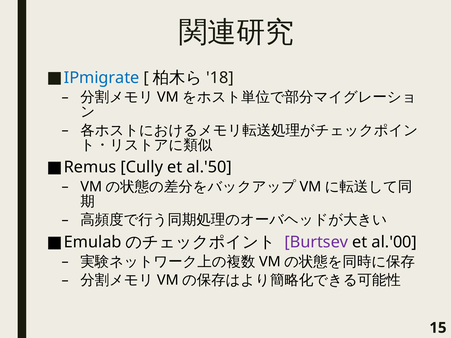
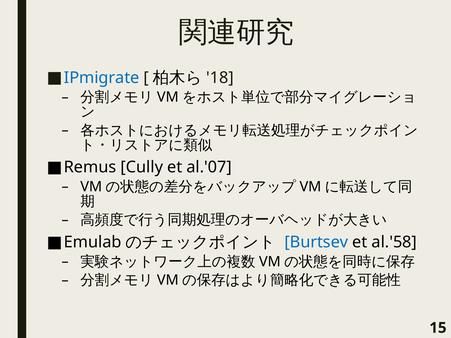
al.'50: al.'50 -> al.'07
Burtsev colour: purple -> blue
al.'00: al.'00 -> al.'58
